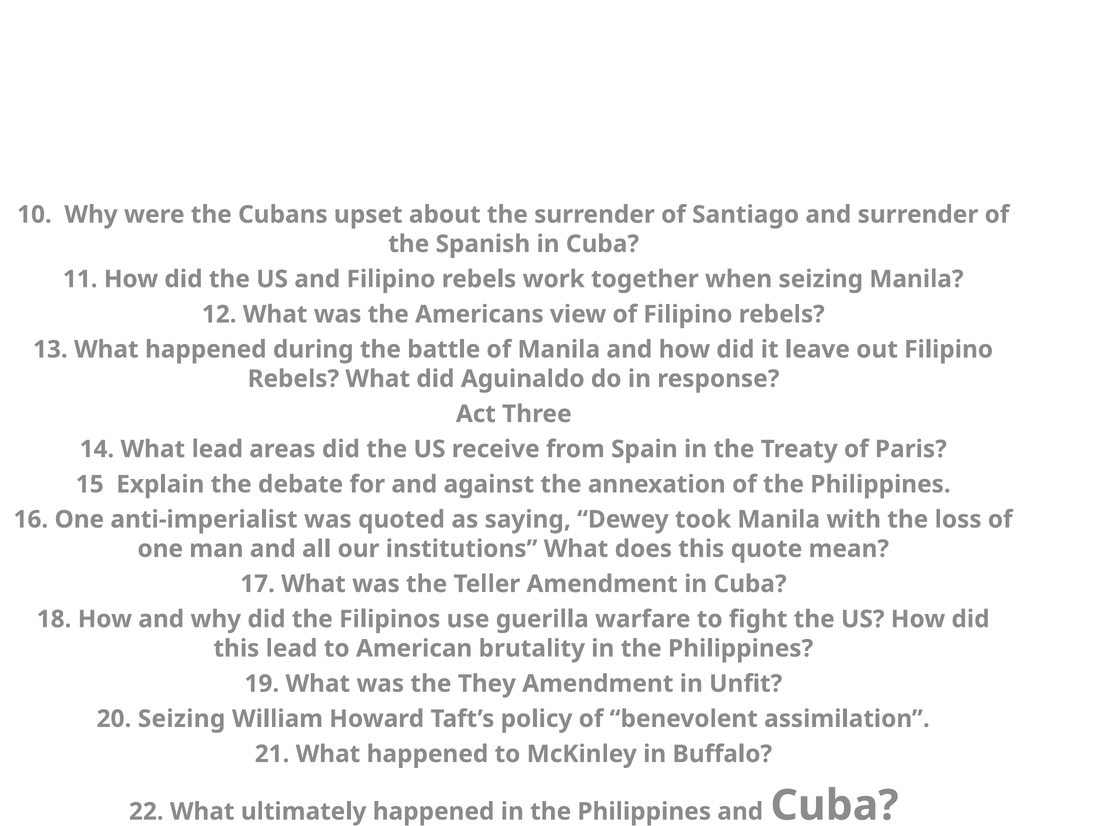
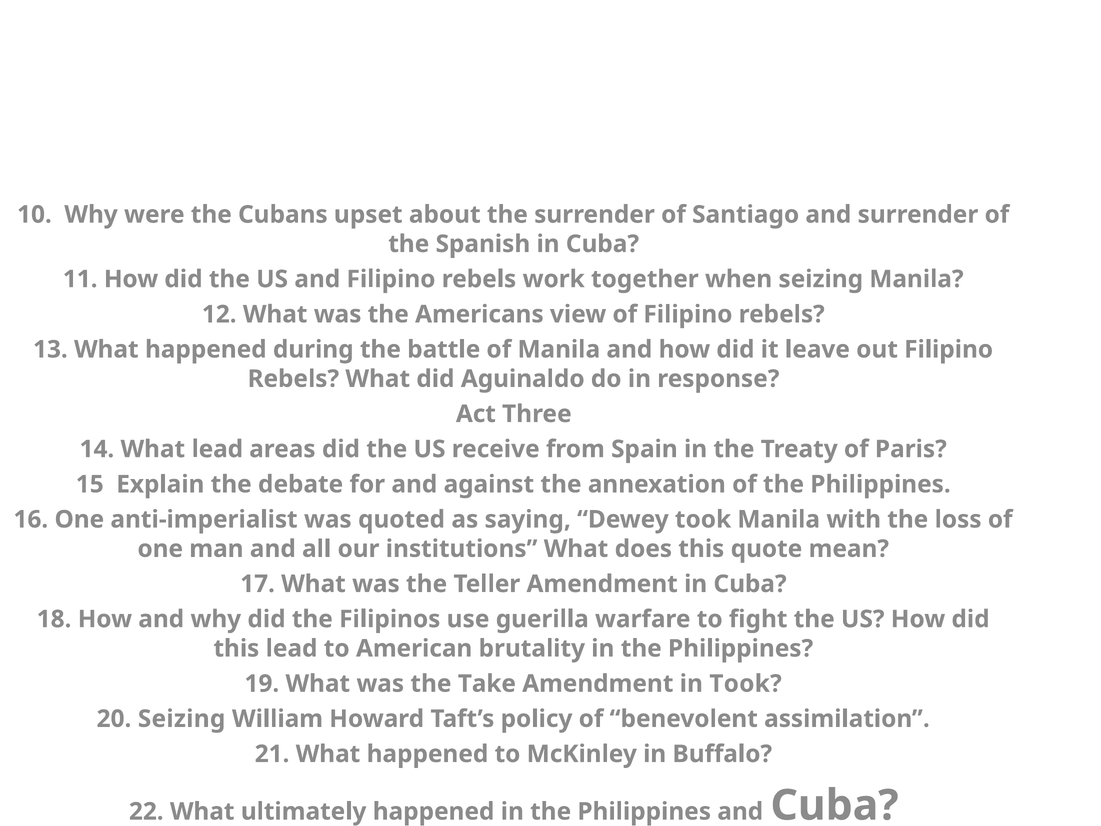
They: They -> Take
in Unfit: Unfit -> Took
